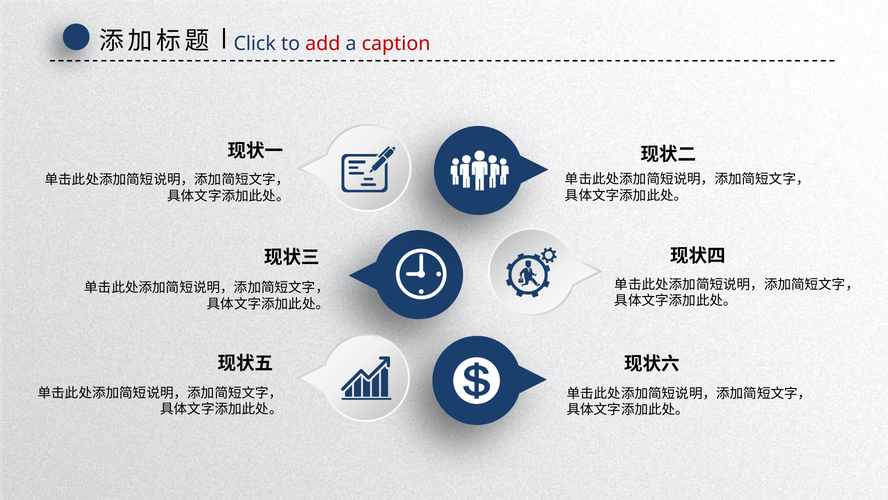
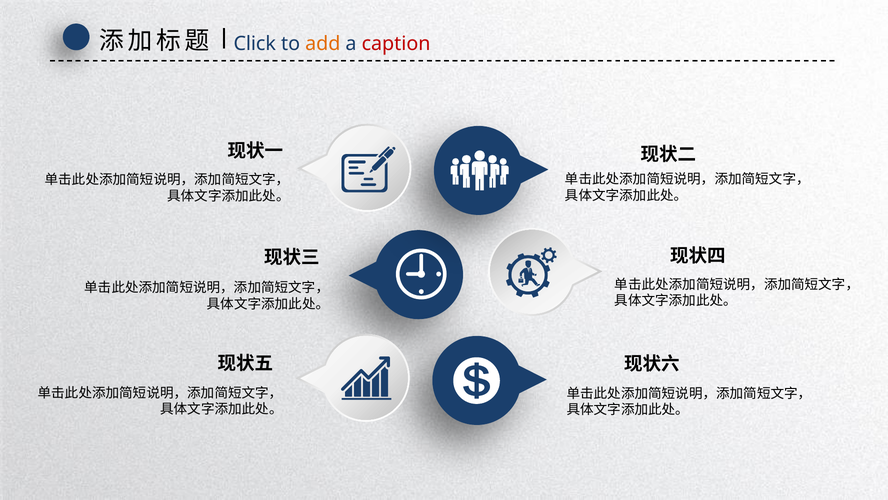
add colour: red -> orange
